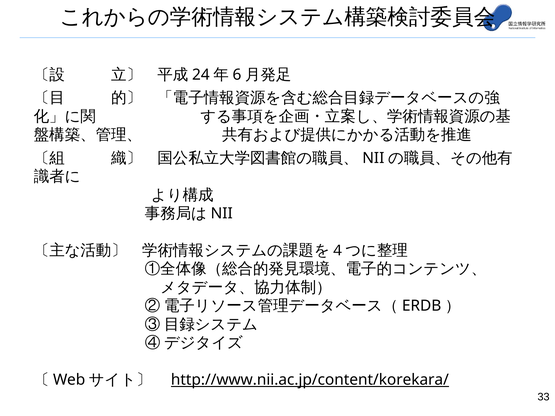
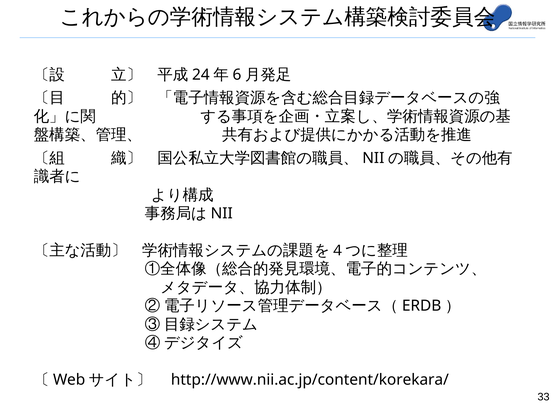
http://www.nii.ac.jp/content/korekara/ underline: present -> none
